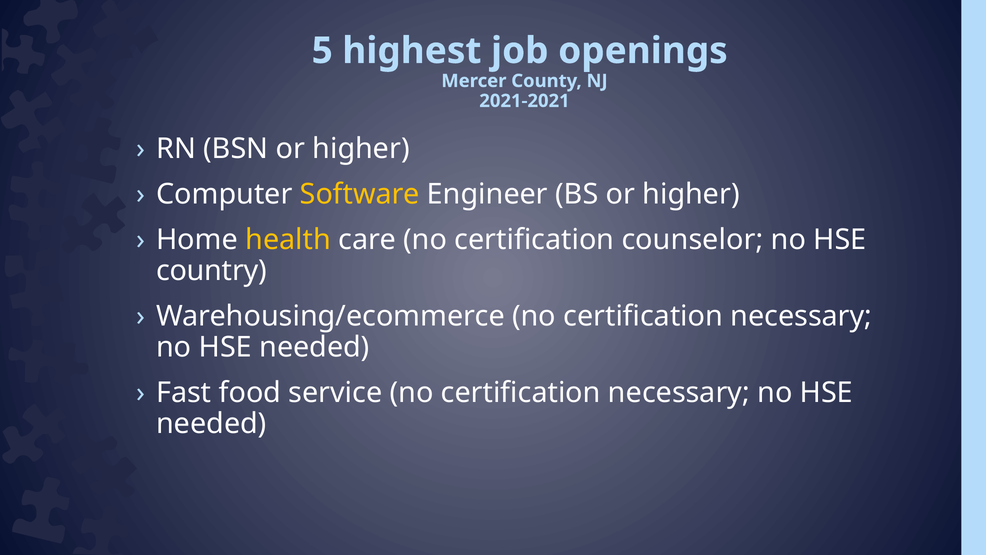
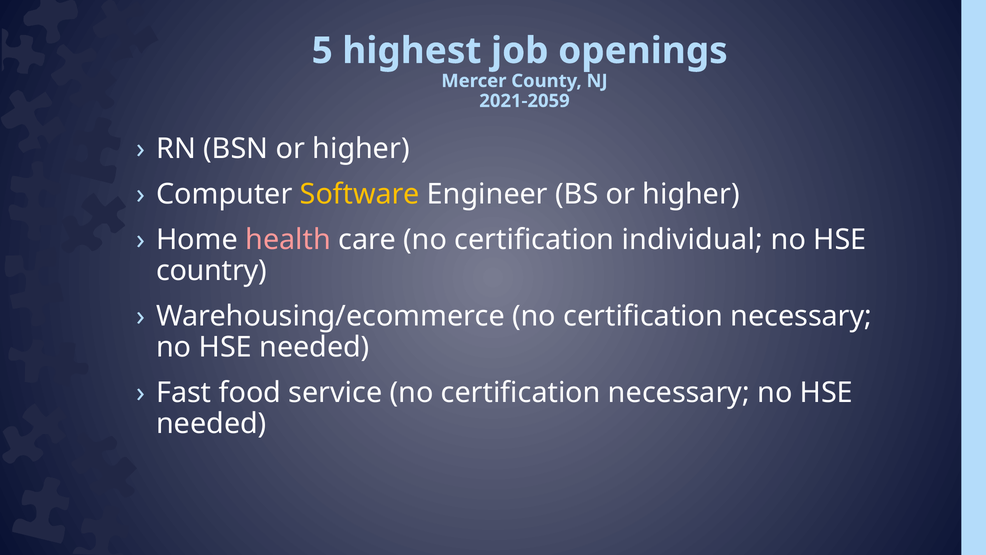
2021-2021: 2021-2021 -> 2021-2059
health colour: yellow -> pink
counselor: counselor -> individual
